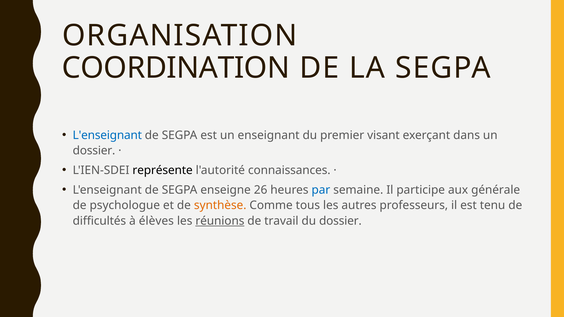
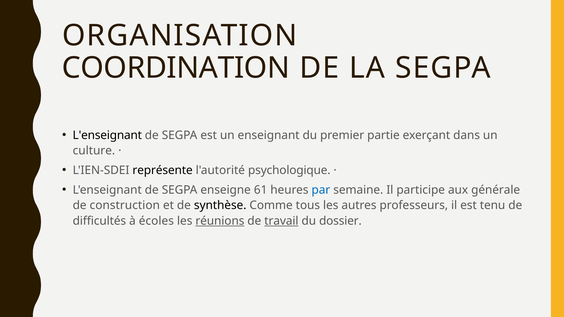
L'enseignant at (107, 135) colour: blue -> black
visant: visant -> partie
dossier at (94, 151): dossier -> culture
connaissances: connaissances -> psychologique
26: 26 -> 61
psychologue: psychologue -> construction
synthèse colour: orange -> black
élèves: élèves -> écoles
travail underline: none -> present
